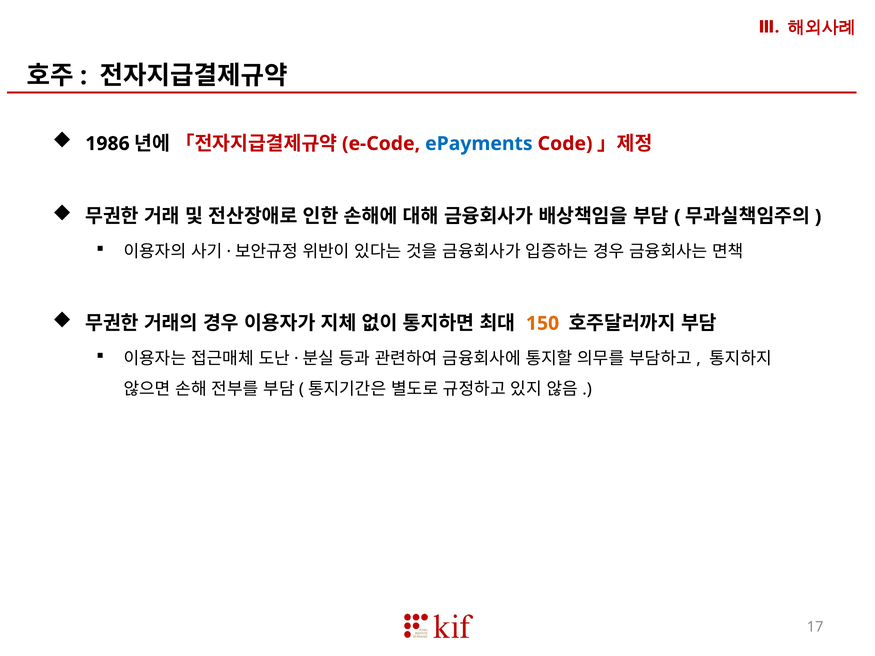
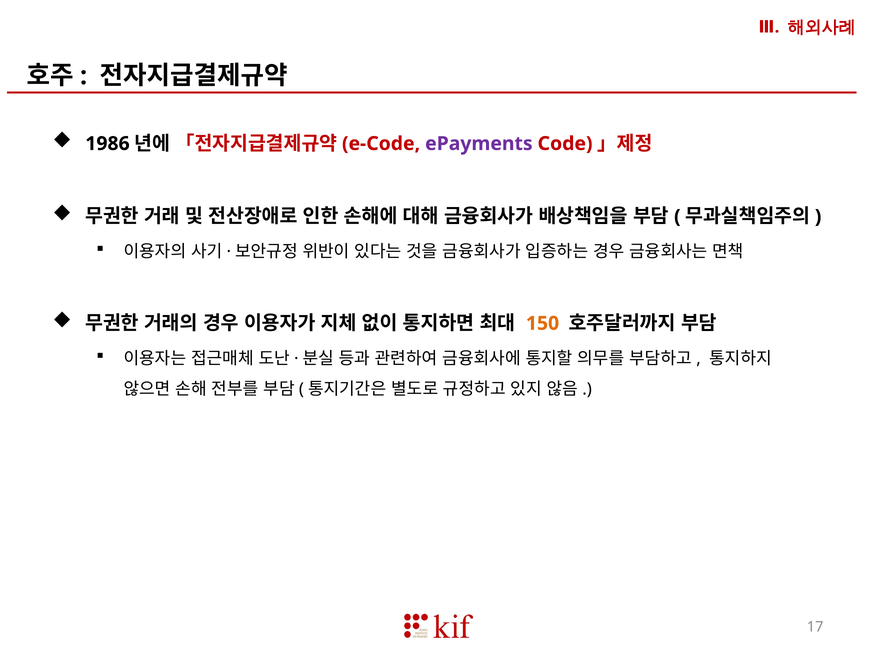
ePayments colour: blue -> purple
